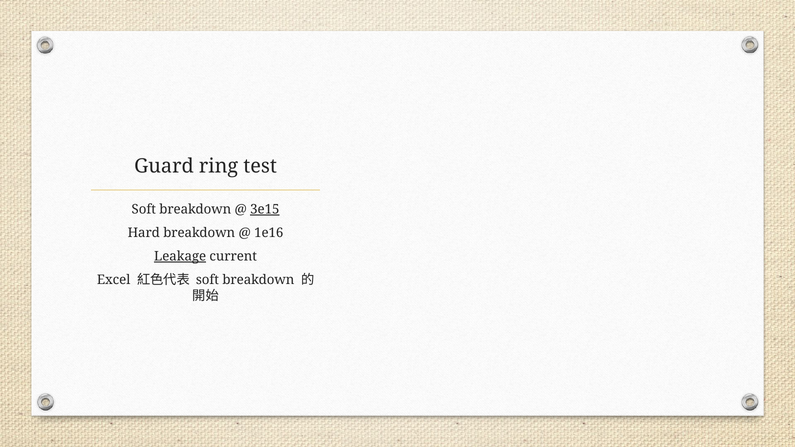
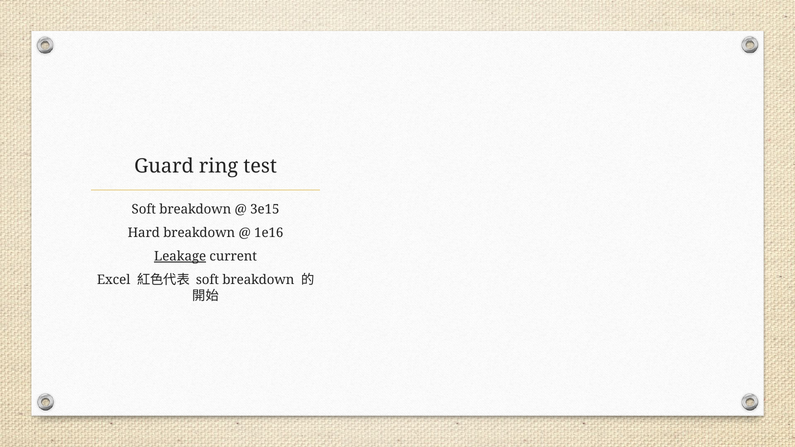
3e15 underline: present -> none
